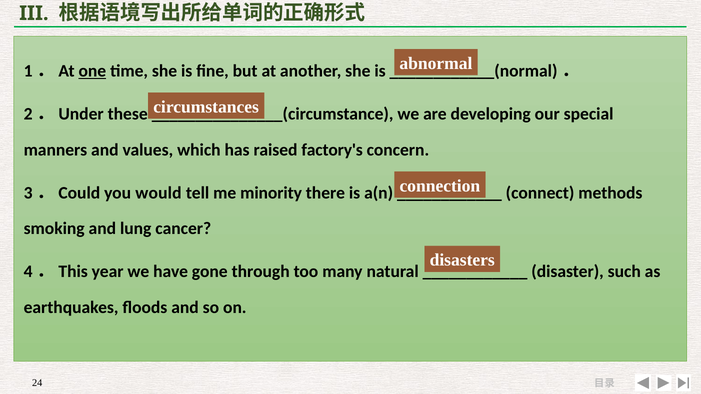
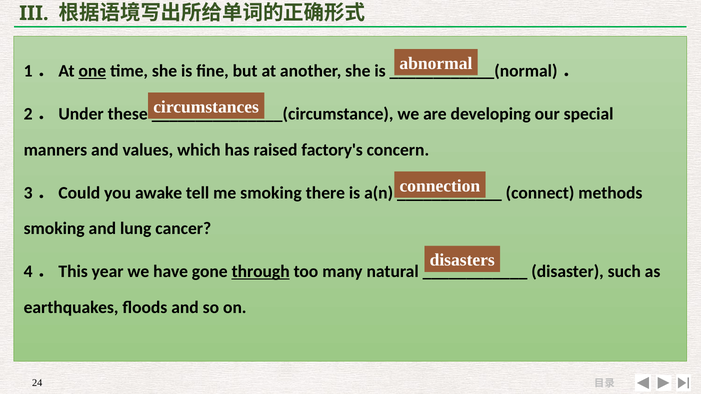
would: would -> awake
me minority: minority -> smoking
through underline: none -> present
